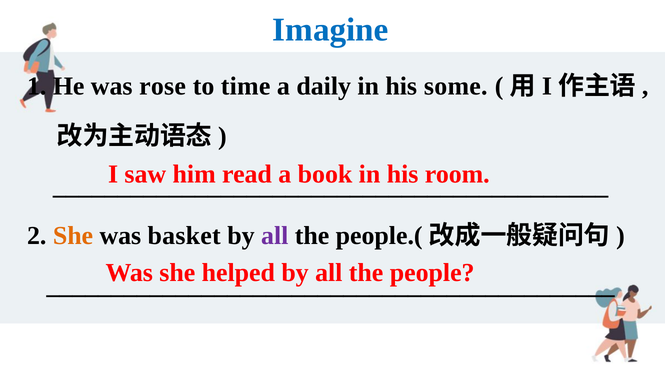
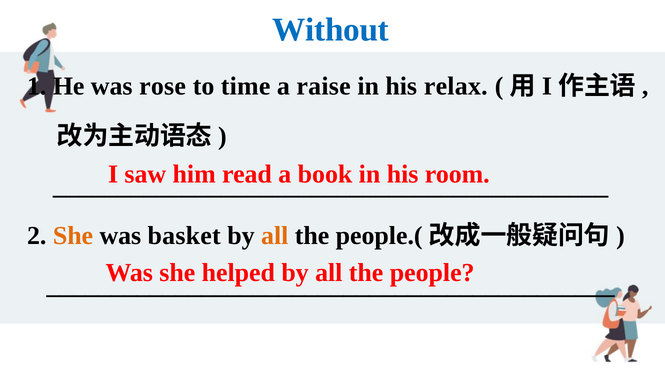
Imagine: Imagine -> Without
daily: daily -> raise
some: some -> relax
all at (275, 236) colour: purple -> orange
